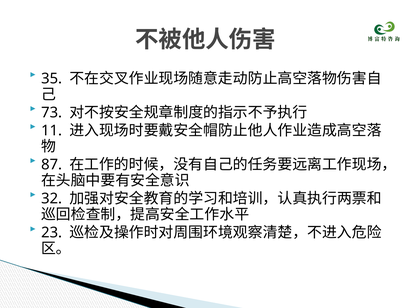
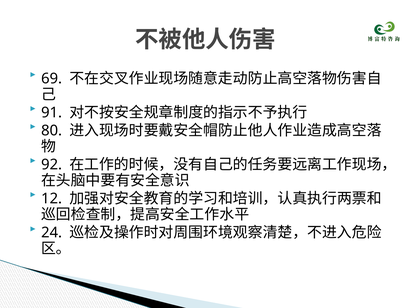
35: 35 -> 69
73: 73 -> 91
11: 11 -> 80
87: 87 -> 92
32: 32 -> 12
23: 23 -> 24
